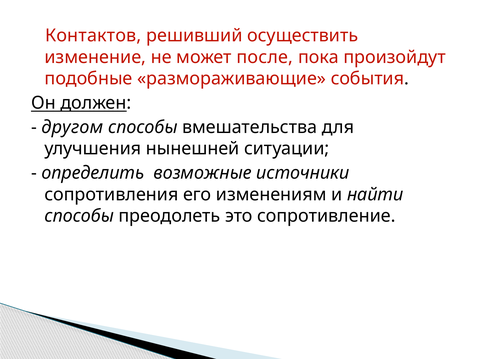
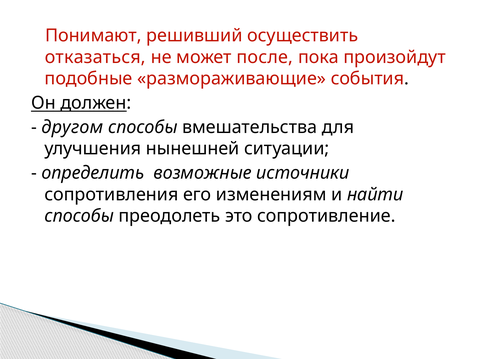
Контактов: Контактов -> Понимают
изменение: изменение -> отказаться
